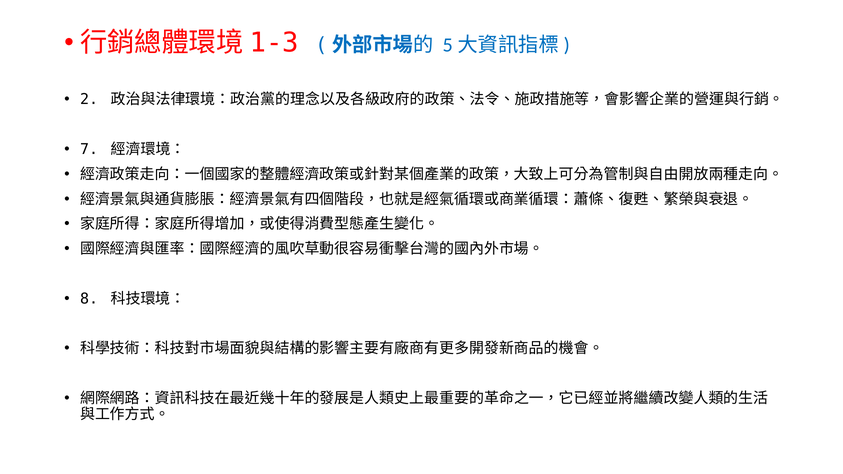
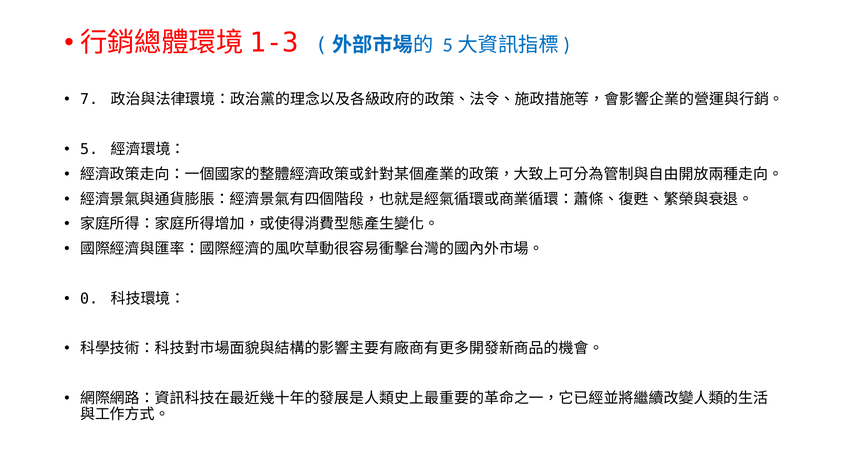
2: 2 -> 7
7: 7 -> 5
8: 8 -> 0
